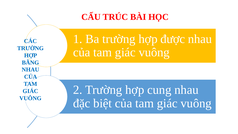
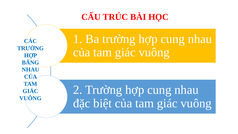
được at (173, 39): được -> cung
